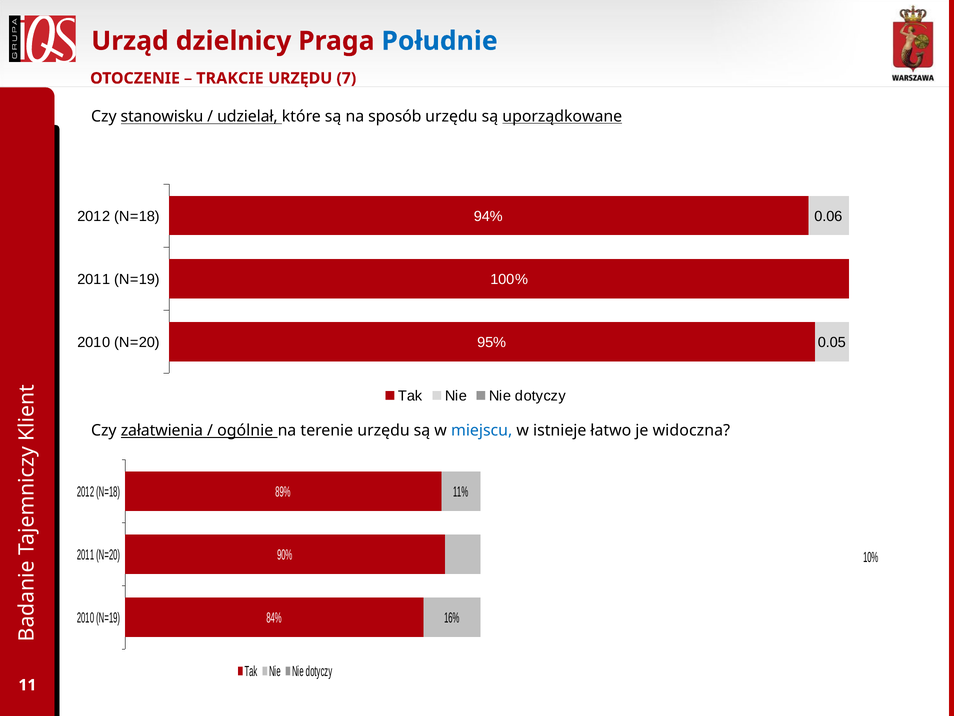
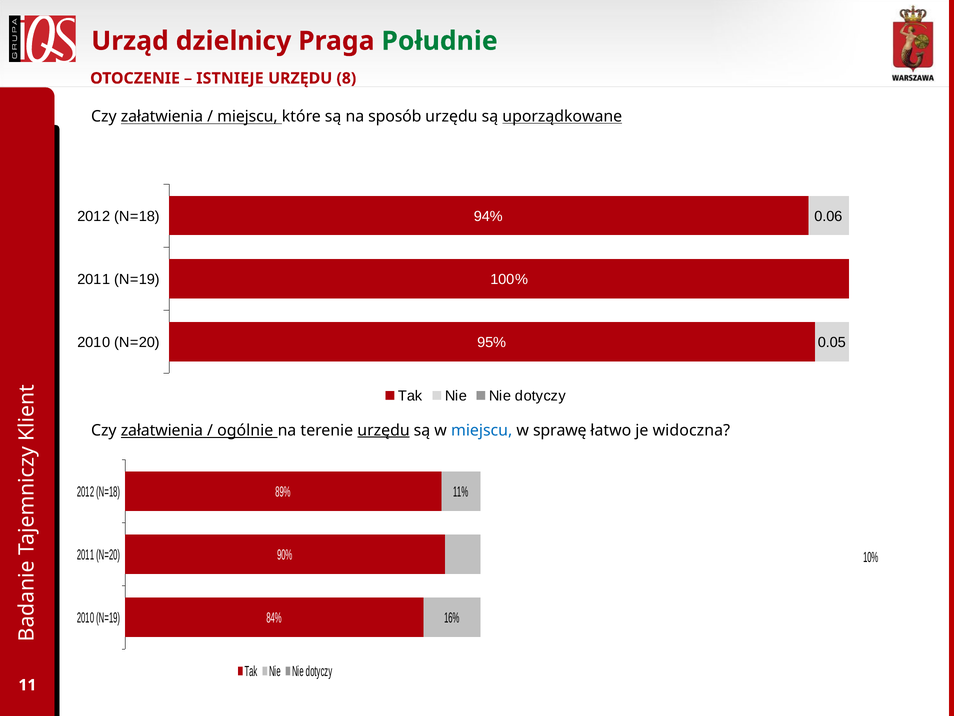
Południe colour: blue -> green
TRAKCIE: TRAKCIE -> ISTNIEJE
7: 7 -> 8
stanowisku at (162, 116): stanowisku -> załatwienia
udzielał at (247, 116): udzielał -> miejscu
urzędu at (384, 430) underline: none -> present
istnieje: istnieje -> sprawę
